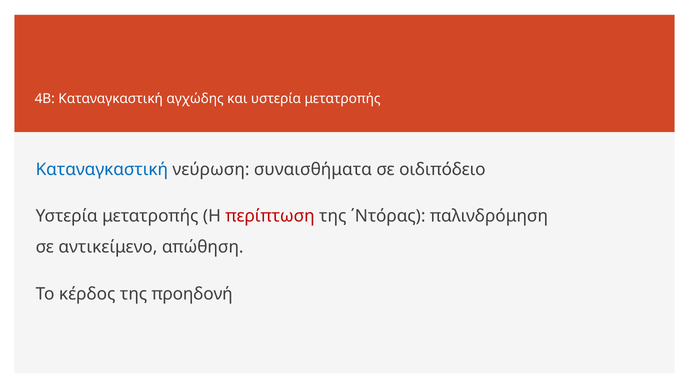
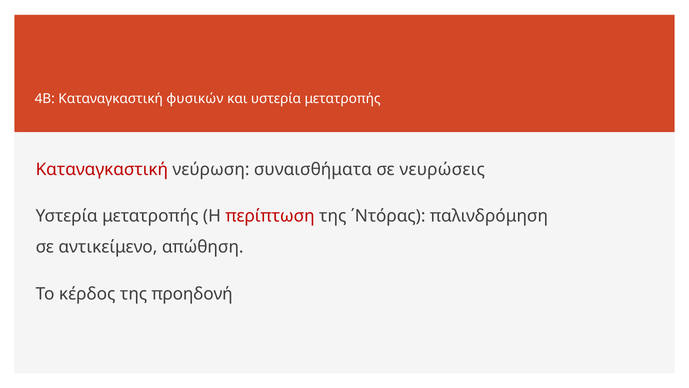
αγχώδης: αγχώδης -> φυσικών
Καταναγκαστική at (102, 169) colour: blue -> red
οιδιπόδειο: οιδιπόδειο -> νευρώσεις
